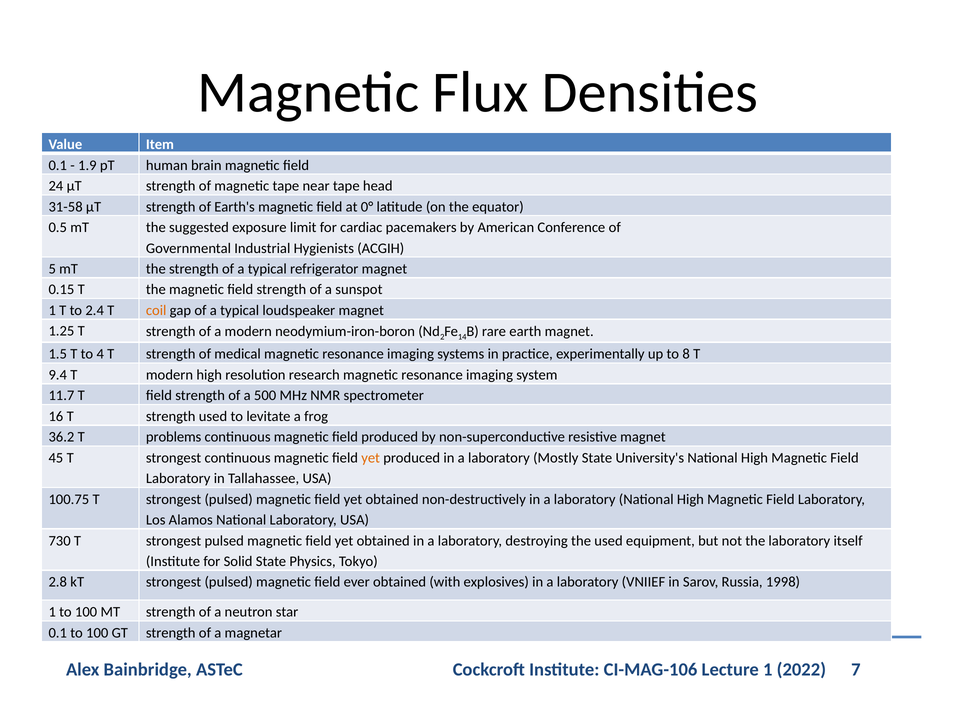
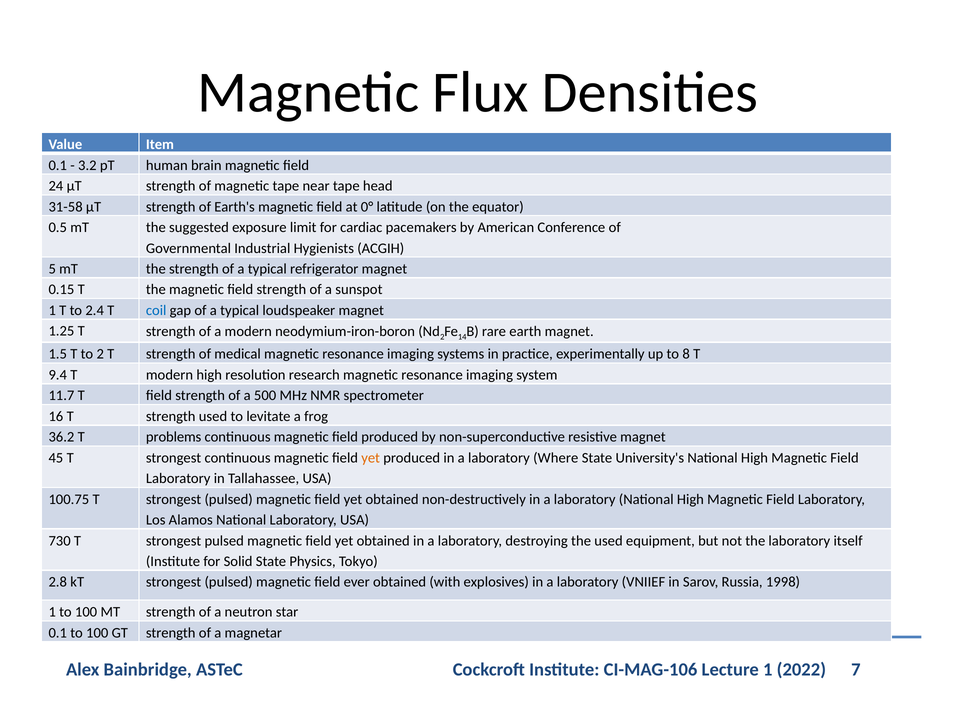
1.9: 1.9 -> 3.2
coil colour: orange -> blue
to 4: 4 -> 2
Mostly: Mostly -> Where
